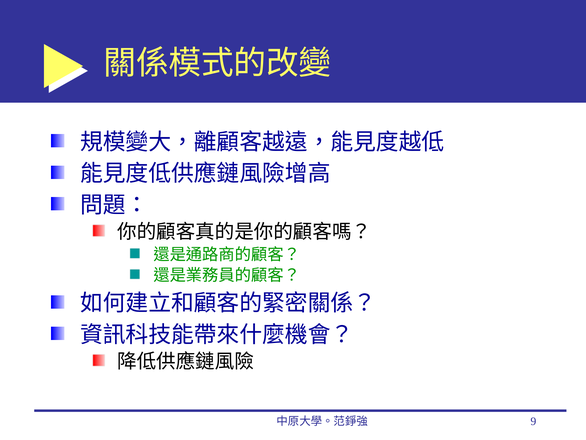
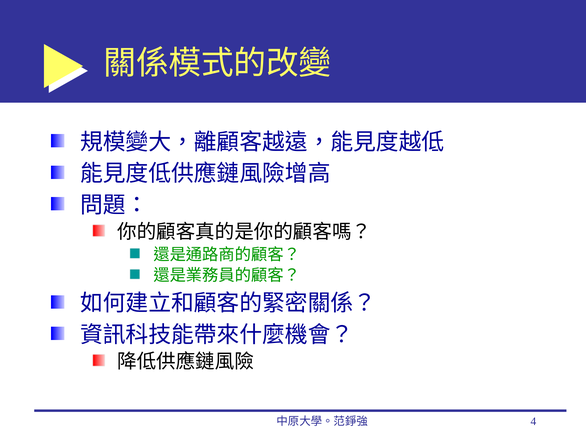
9: 9 -> 4
